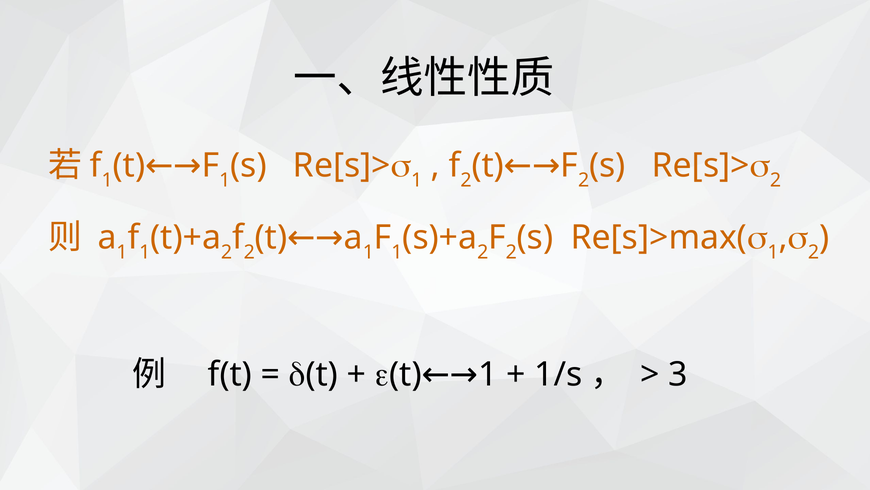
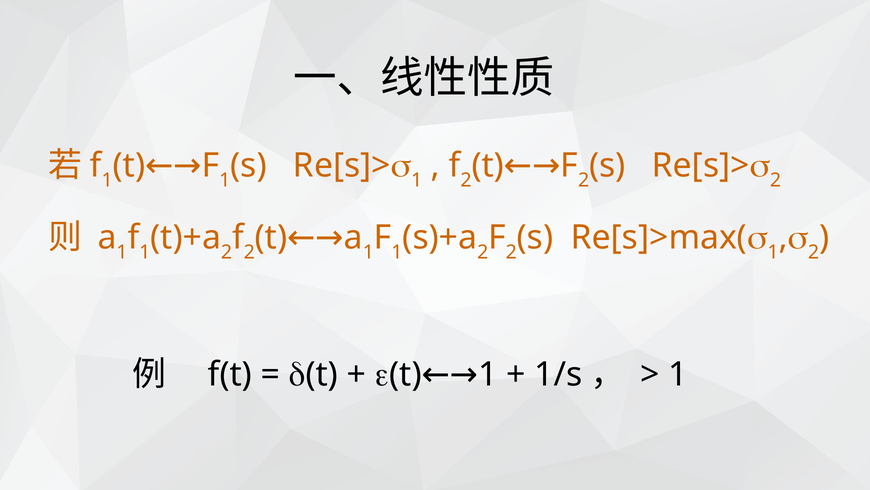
3 at (678, 374): 3 -> 1
